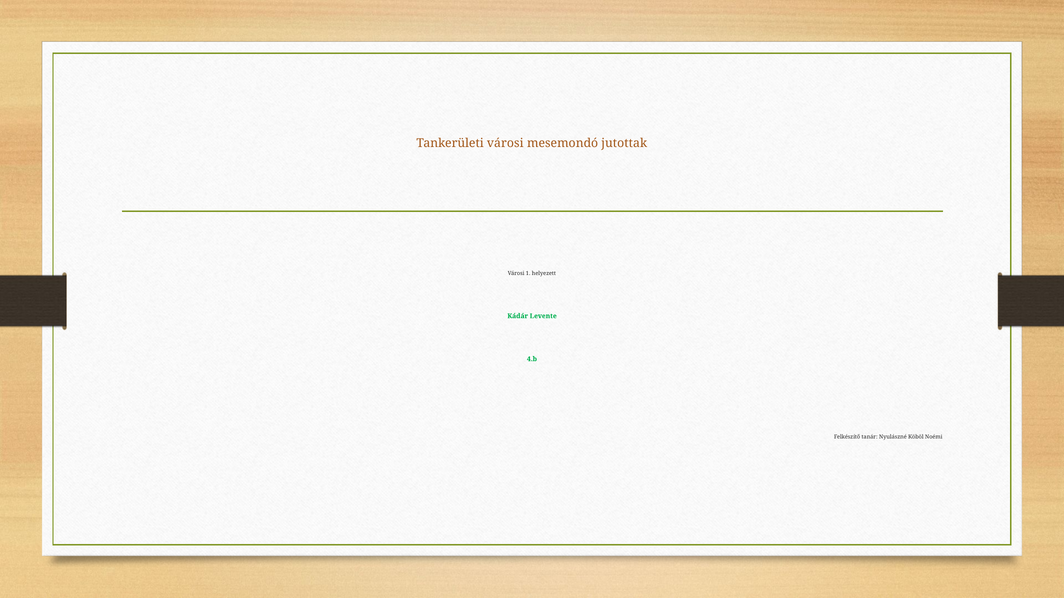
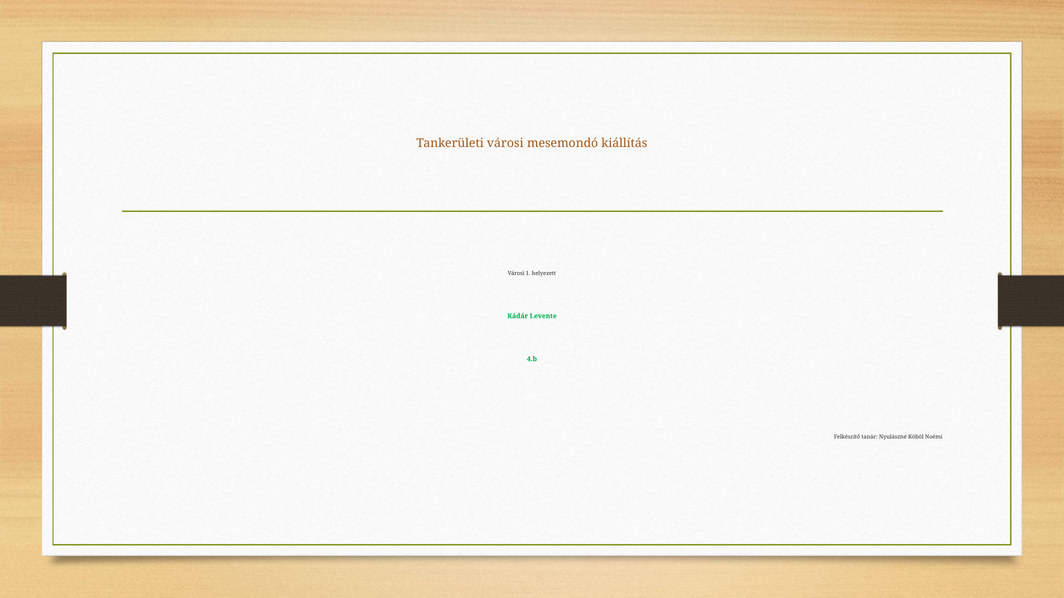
jutottak: jutottak -> kiállítás
